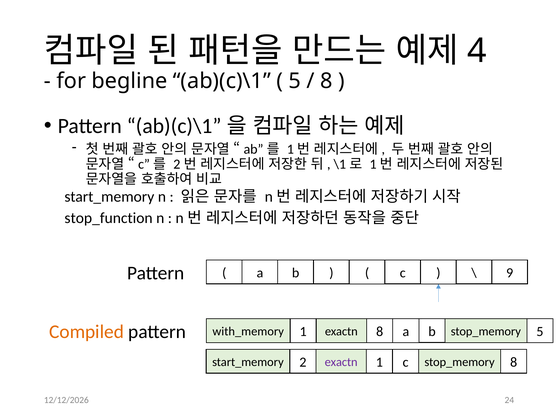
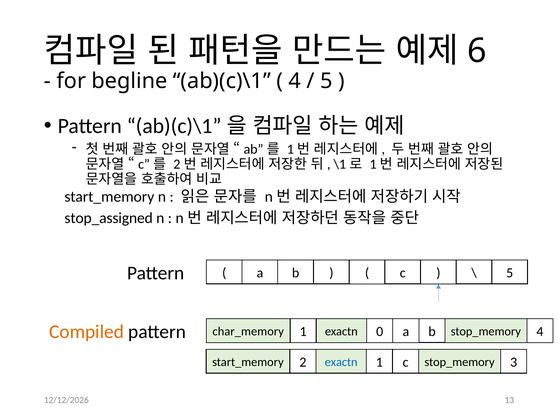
4: 4 -> 6
5 at (295, 81): 5 -> 4
8 at (326, 81): 8 -> 5
stop_function: stop_function -> stop_assigned
9 at (510, 273): 9 -> 5
pattern 8: 8 -> 0
stop_memory 5: 5 -> 4
with_memory: with_memory -> char_memory
stop_memory 8: 8 -> 3
exactn at (341, 362) colour: purple -> blue
24: 24 -> 13
